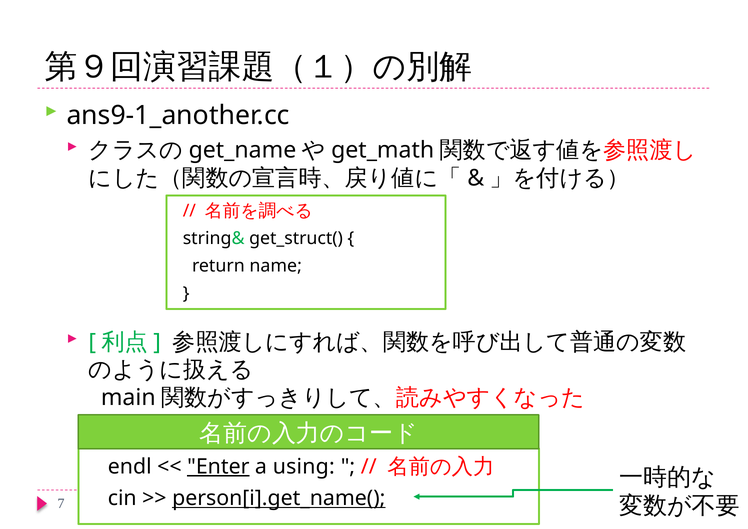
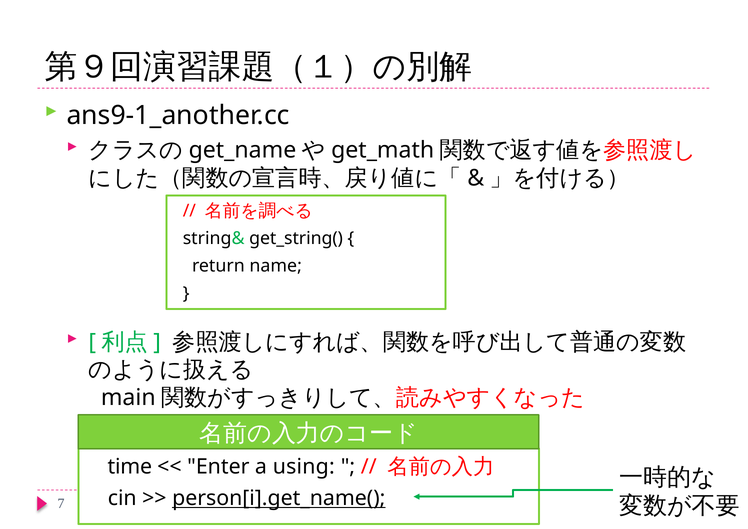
get_struct(: get_struct( -> get_string(
endl: endl -> time
Enter underline: present -> none
